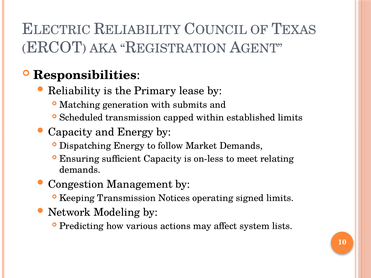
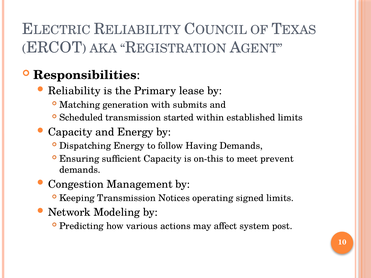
capped: capped -> started
Market: Market -> Having
on-less: on-less -> on-this
relating: relating -> prevent
lists: lists -> post
